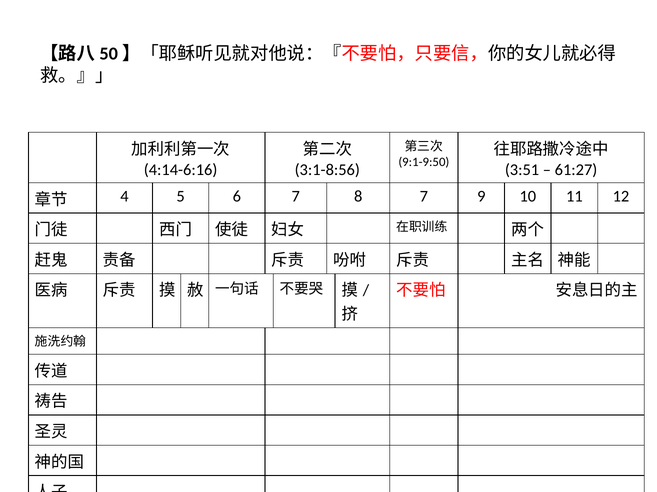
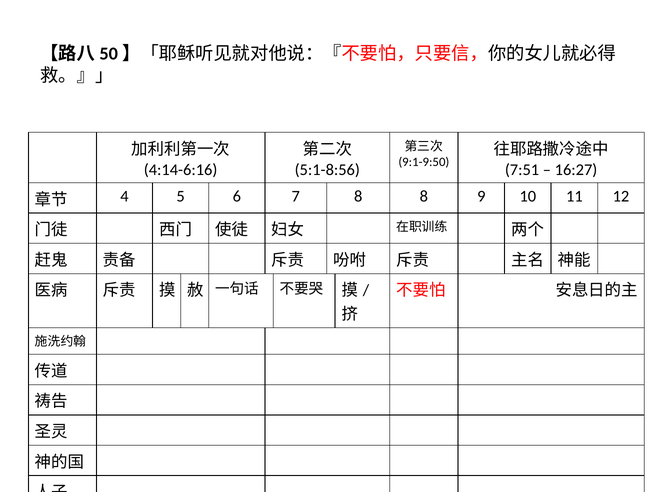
3:1-8:56: 3:1-8:56 -> 5:1-8:56
3:51: 3:51 -> 7:51
61:27: 61:27 -> 16:27
8 7: 7 -> 8
